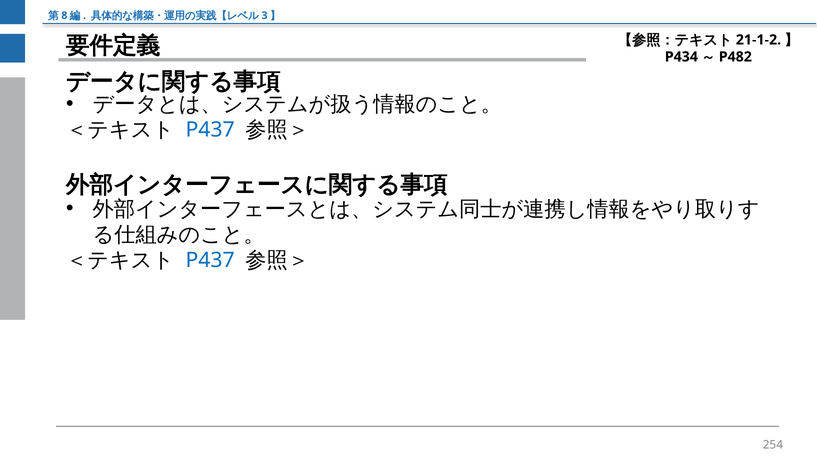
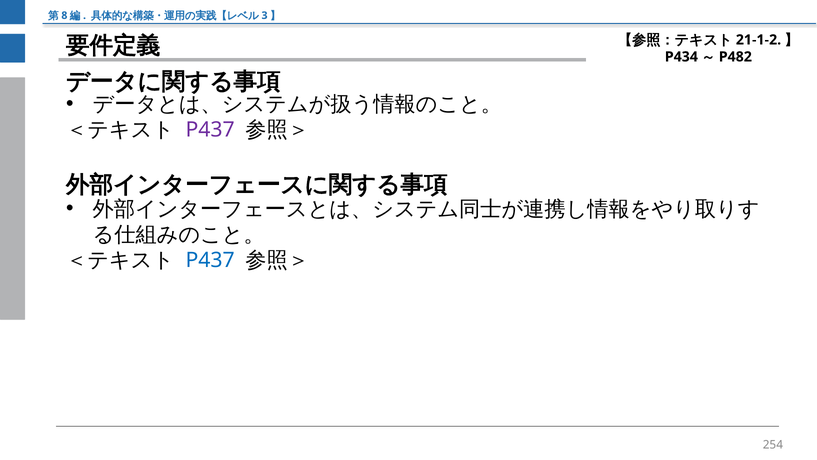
P437 at (210, 130) colour: blue -> purple
